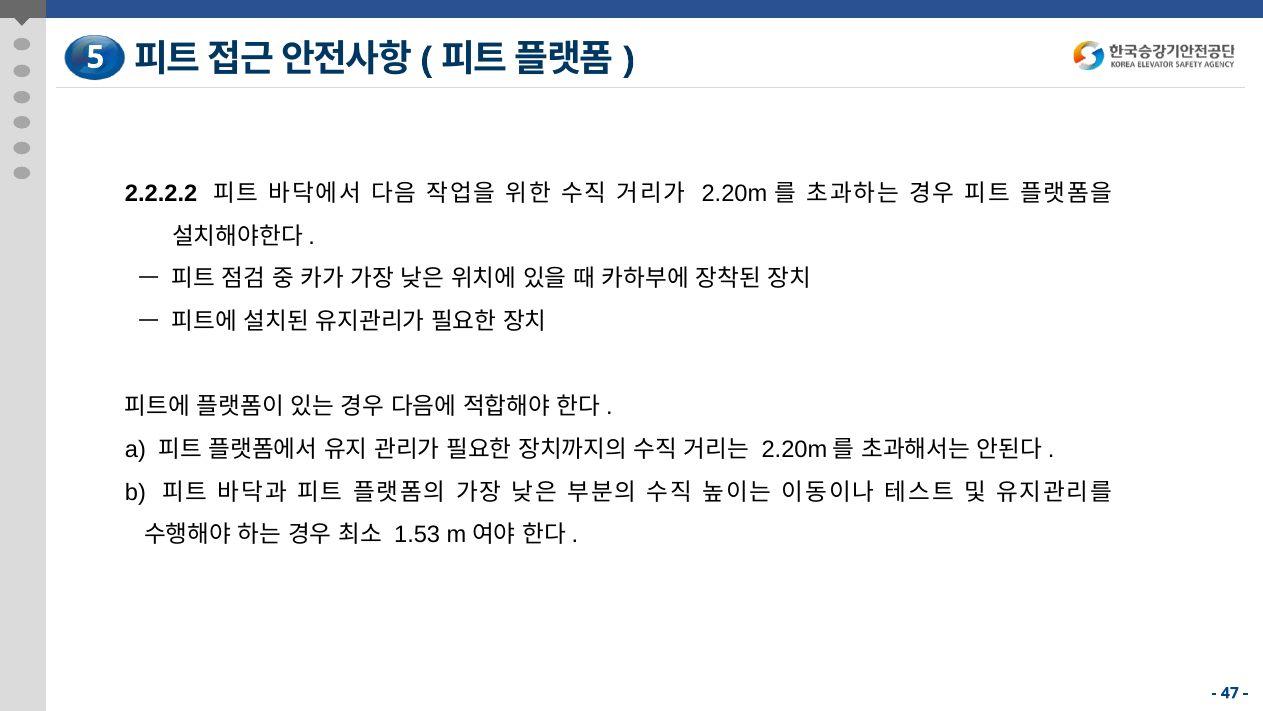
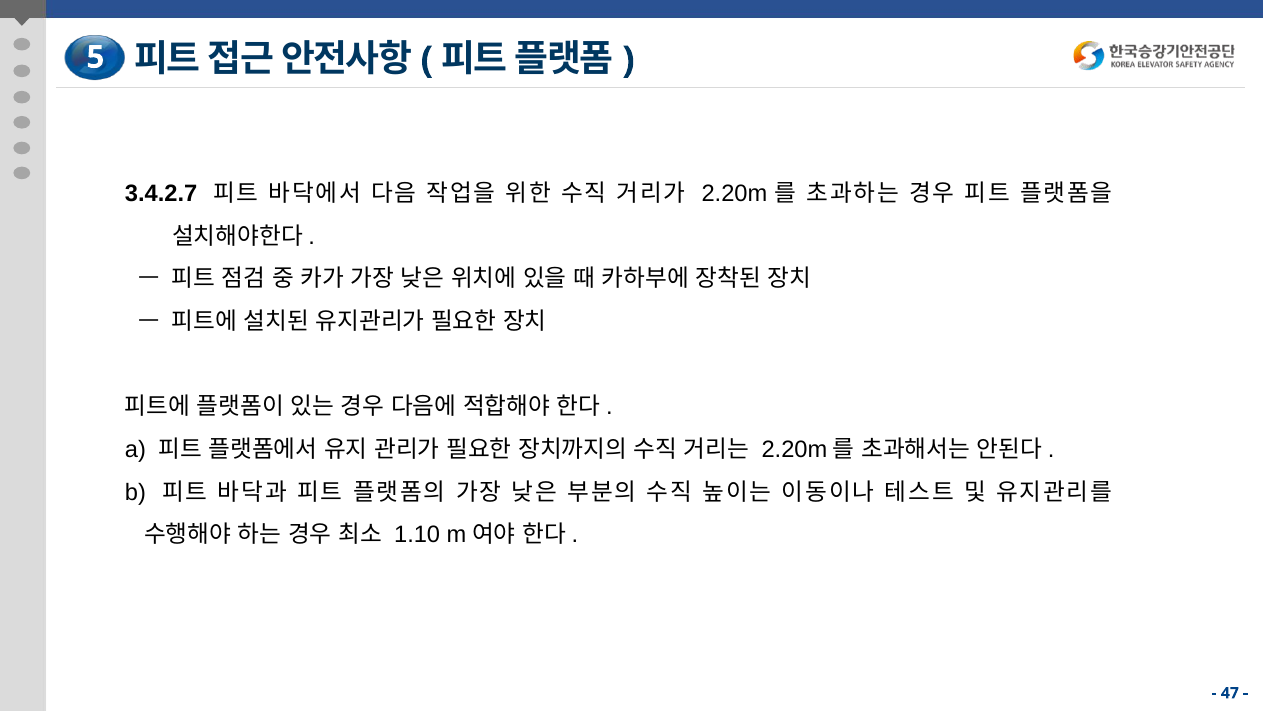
2.2.2.2: 2.2.2.2 -> 3.4.2.7
1.53: 1.53 -> 1.10
